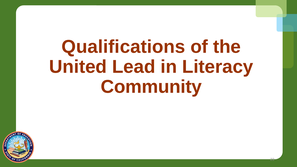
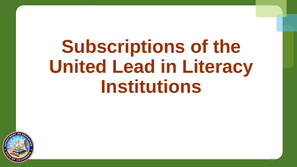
Qualifications: Qualifications -> Subscriptions
Community: Community -> Institutions
